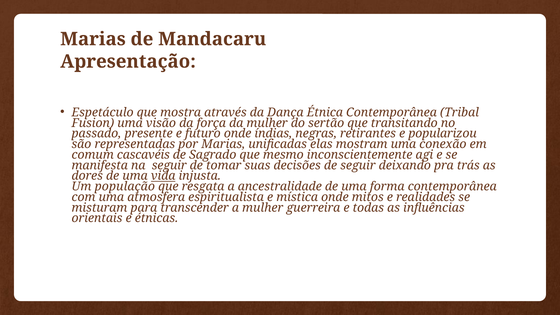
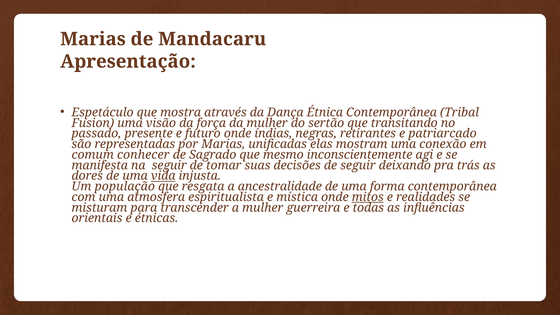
popularizou: popularizou -> patriarcado
cascavéis: cascavéis -> conhecer
mitos underline: none -> present
